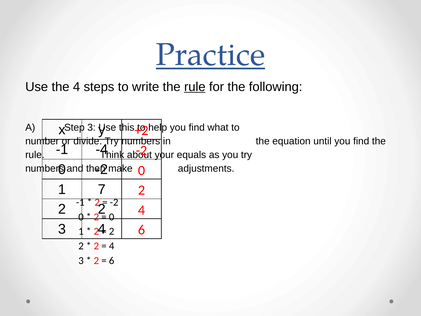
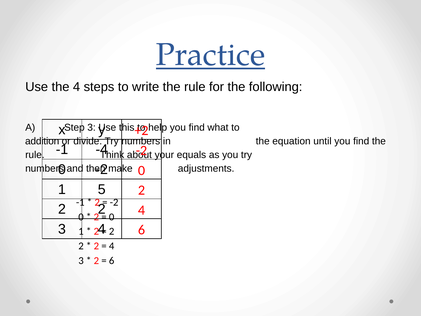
rule at (195, 87) underline: present -> none
number: number -> addition
7: 7 -> 5
